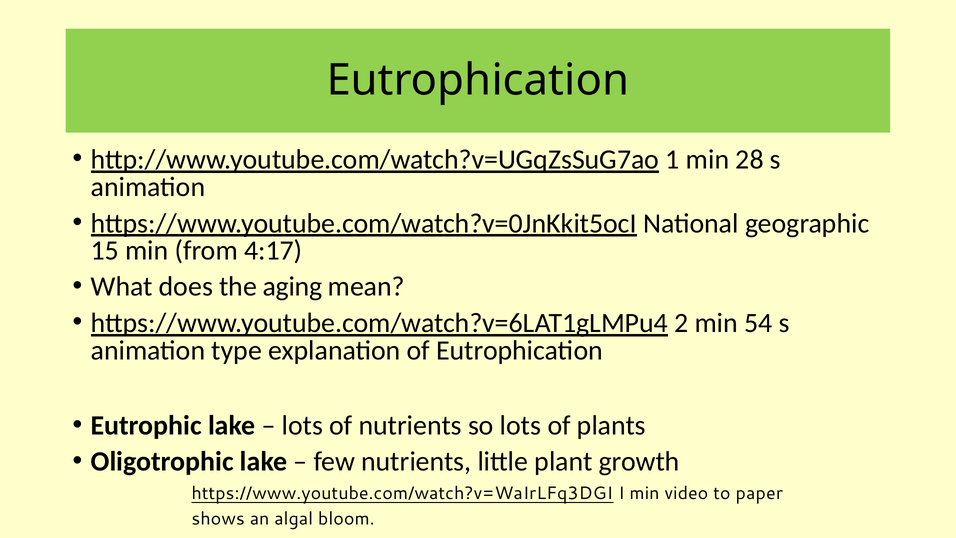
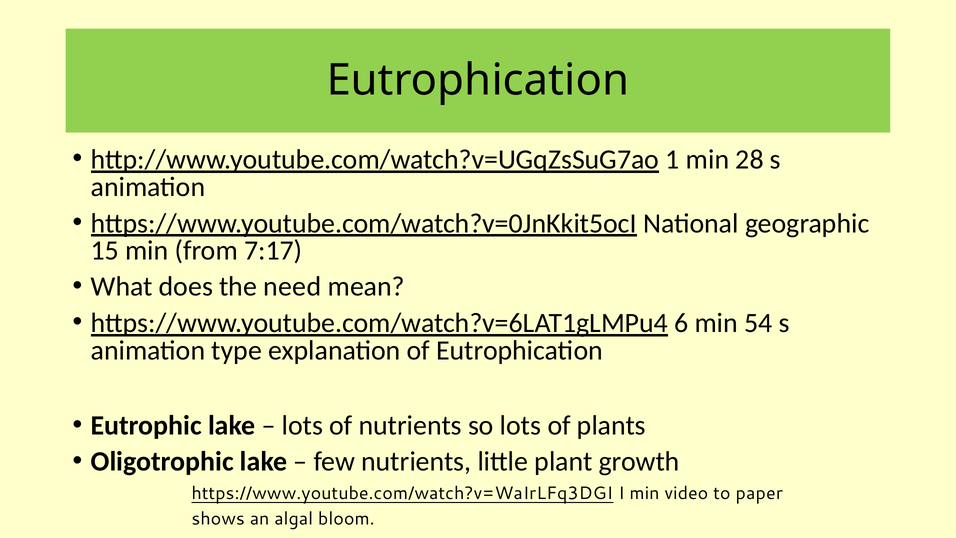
4:17: 4:17 -> 7:17
aging: aging -> need
2: 2 -> 6
